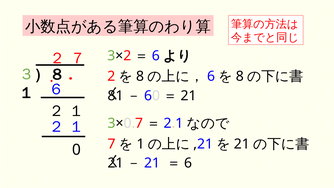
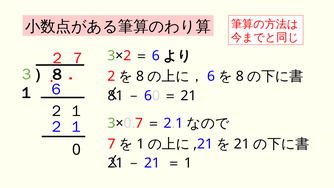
6 at (188, 163): 6 -> 1
